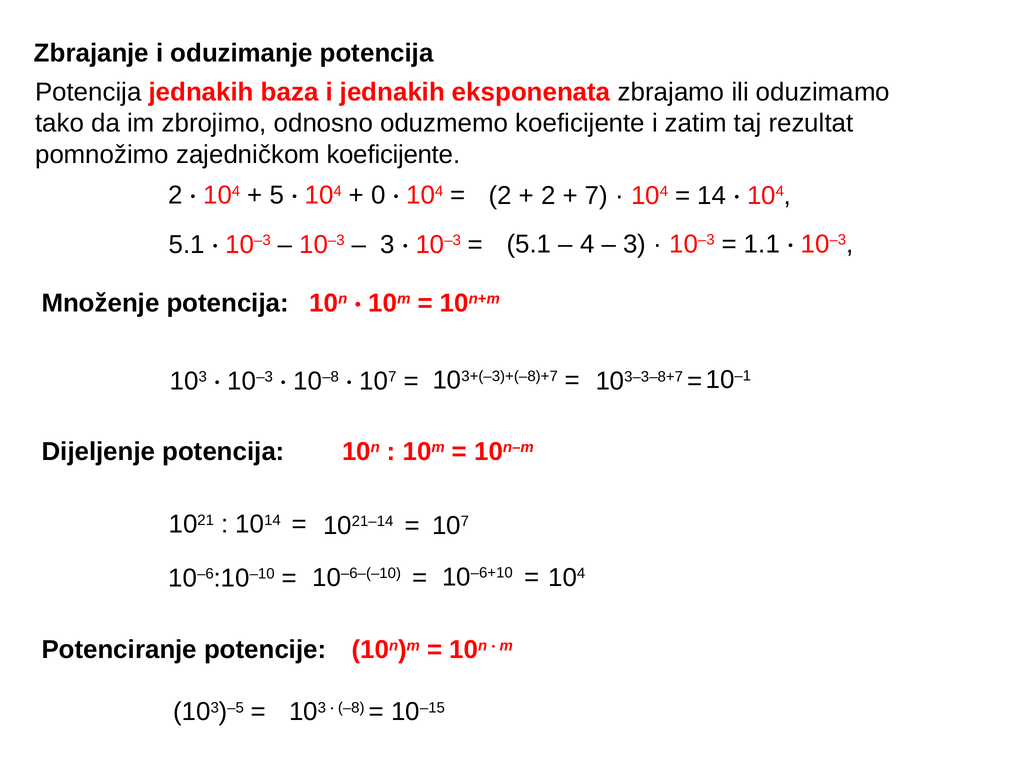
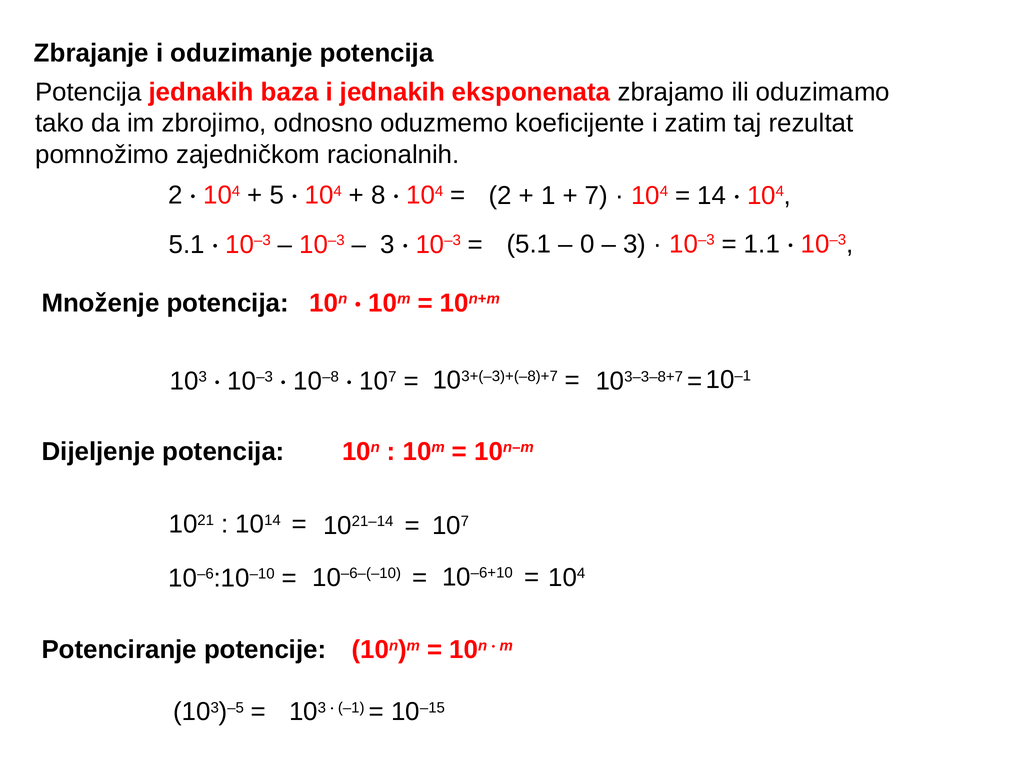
zajedničkom koeficijente: koeficijente -> racionalnih
0: 0 -> 8
2 at (548, 196): 2 -> 1
4: 4 -> 0
–8: –8 -> –1
